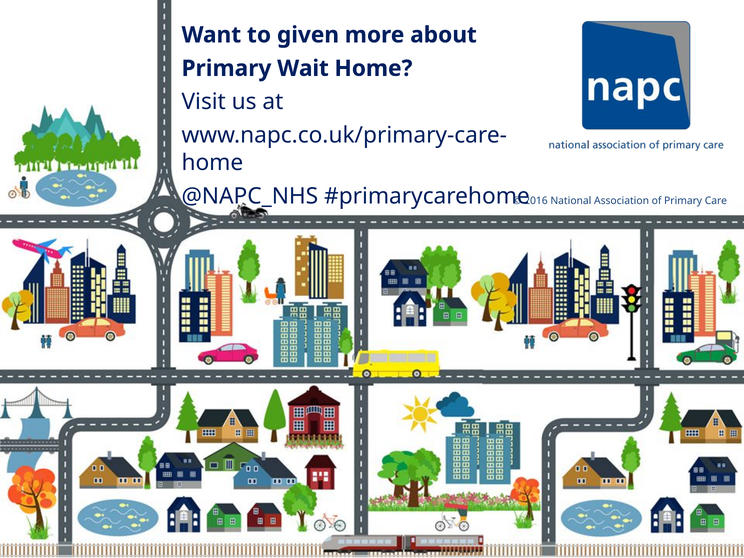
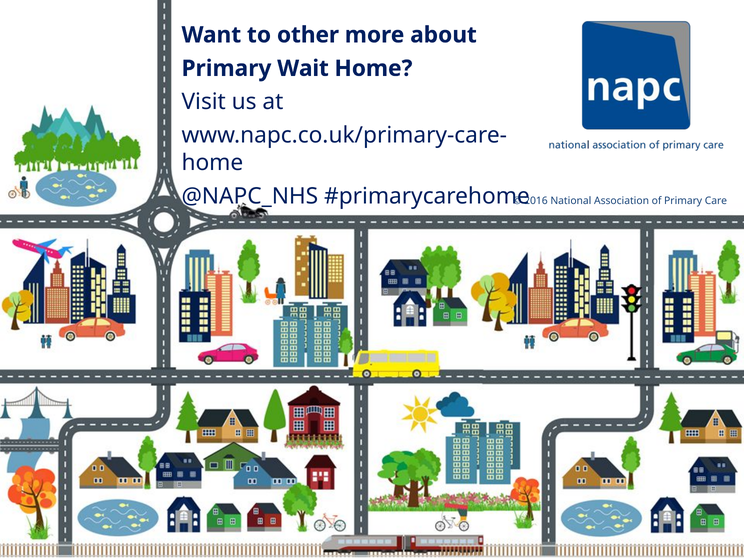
given: given -> other
